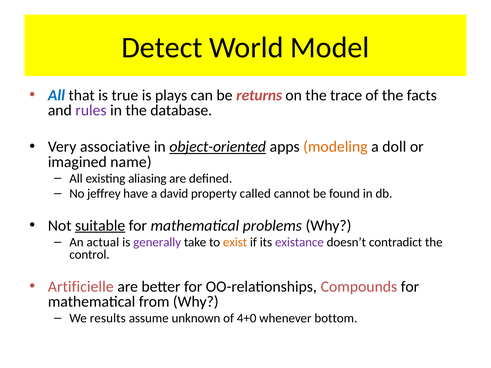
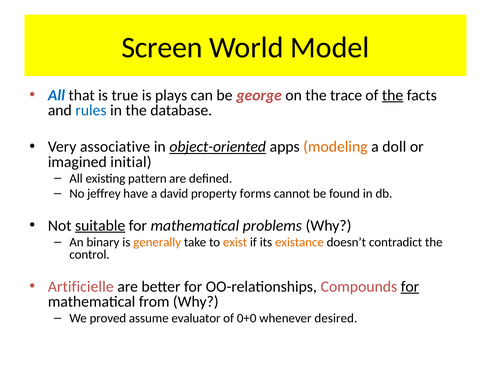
Detect: Detect -> Screen
returns: returns -> george
the at (393, 95) underline: none -> present
rules colour: purple -> blue
name: name -> initial
aliasing: aliasing -> pattern
called: called -> forms
actual: actual -> binary
generally colour: purple -> orange
existance colour: purple -> orange
for at (410, 287) underline: none -> present
results: results -> proved
unknown: unknown -> evaluator
4+0: 4+0 -> 0+0
bottom: bottom -> desired
